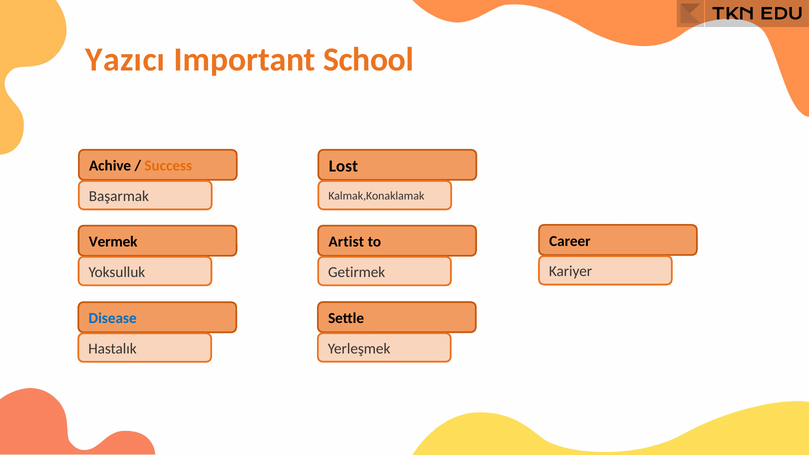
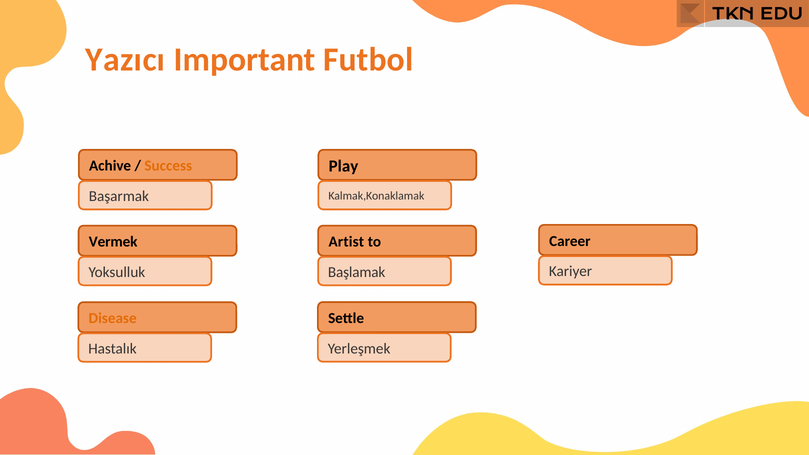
School: School -> Futbol
Lost: Lost -> Play
Getirmek: Getirmek -> Başlamak
Disease colour: blue -> orange
